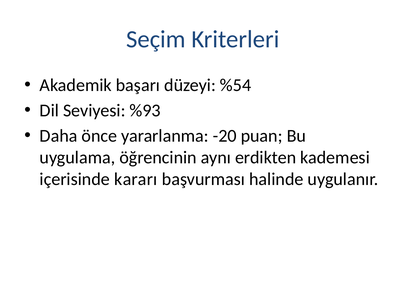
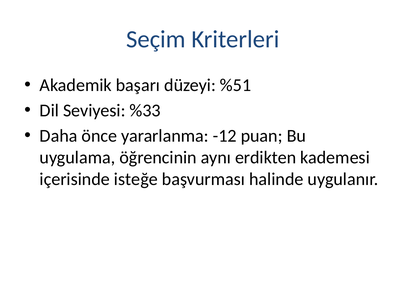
%54: %54 -> %51
%93: %93 -> %33
-20: -20 -> -12
kararı: kararı -> isteğe
